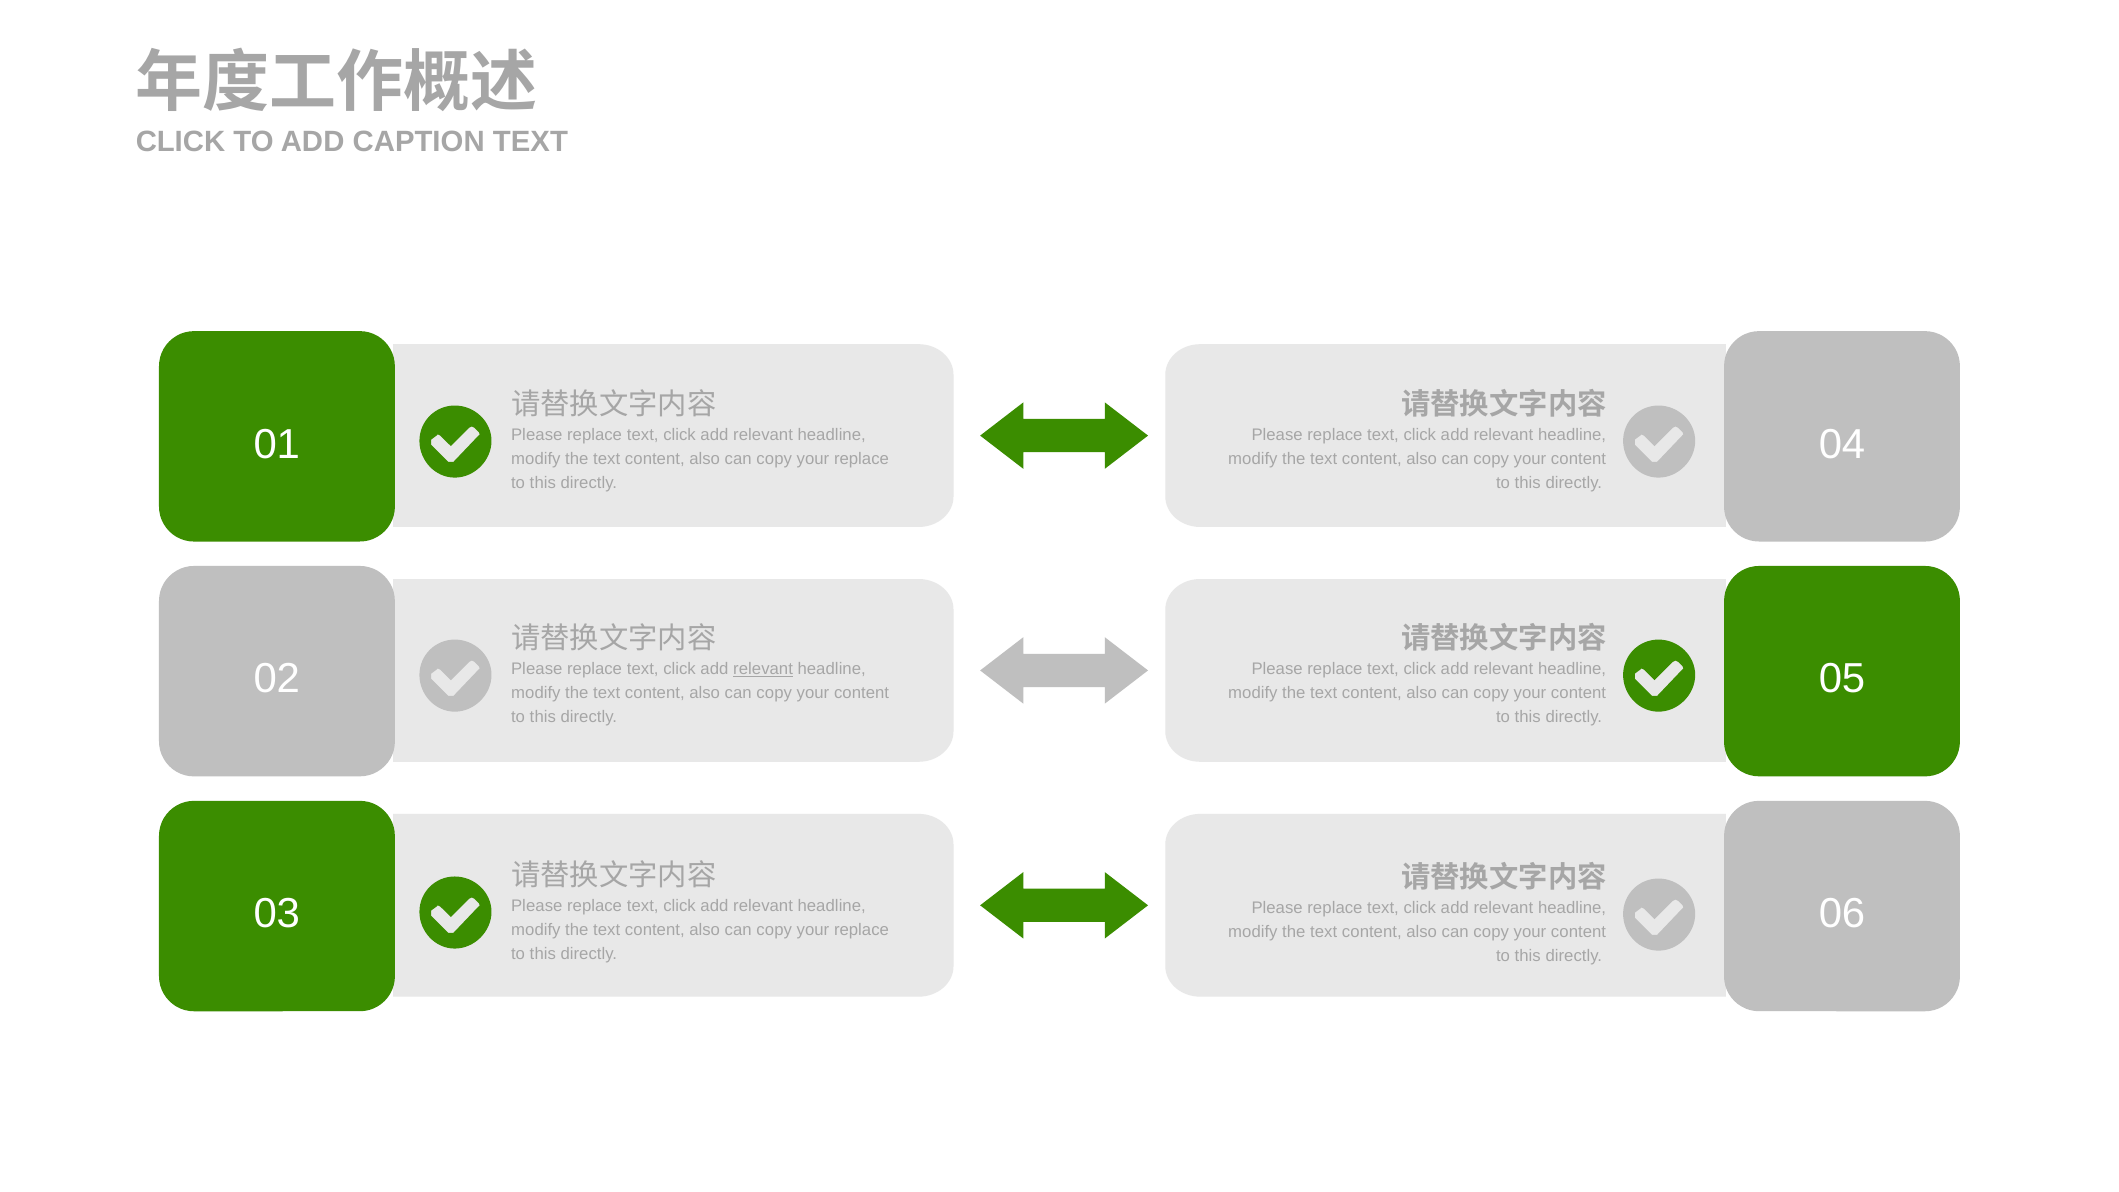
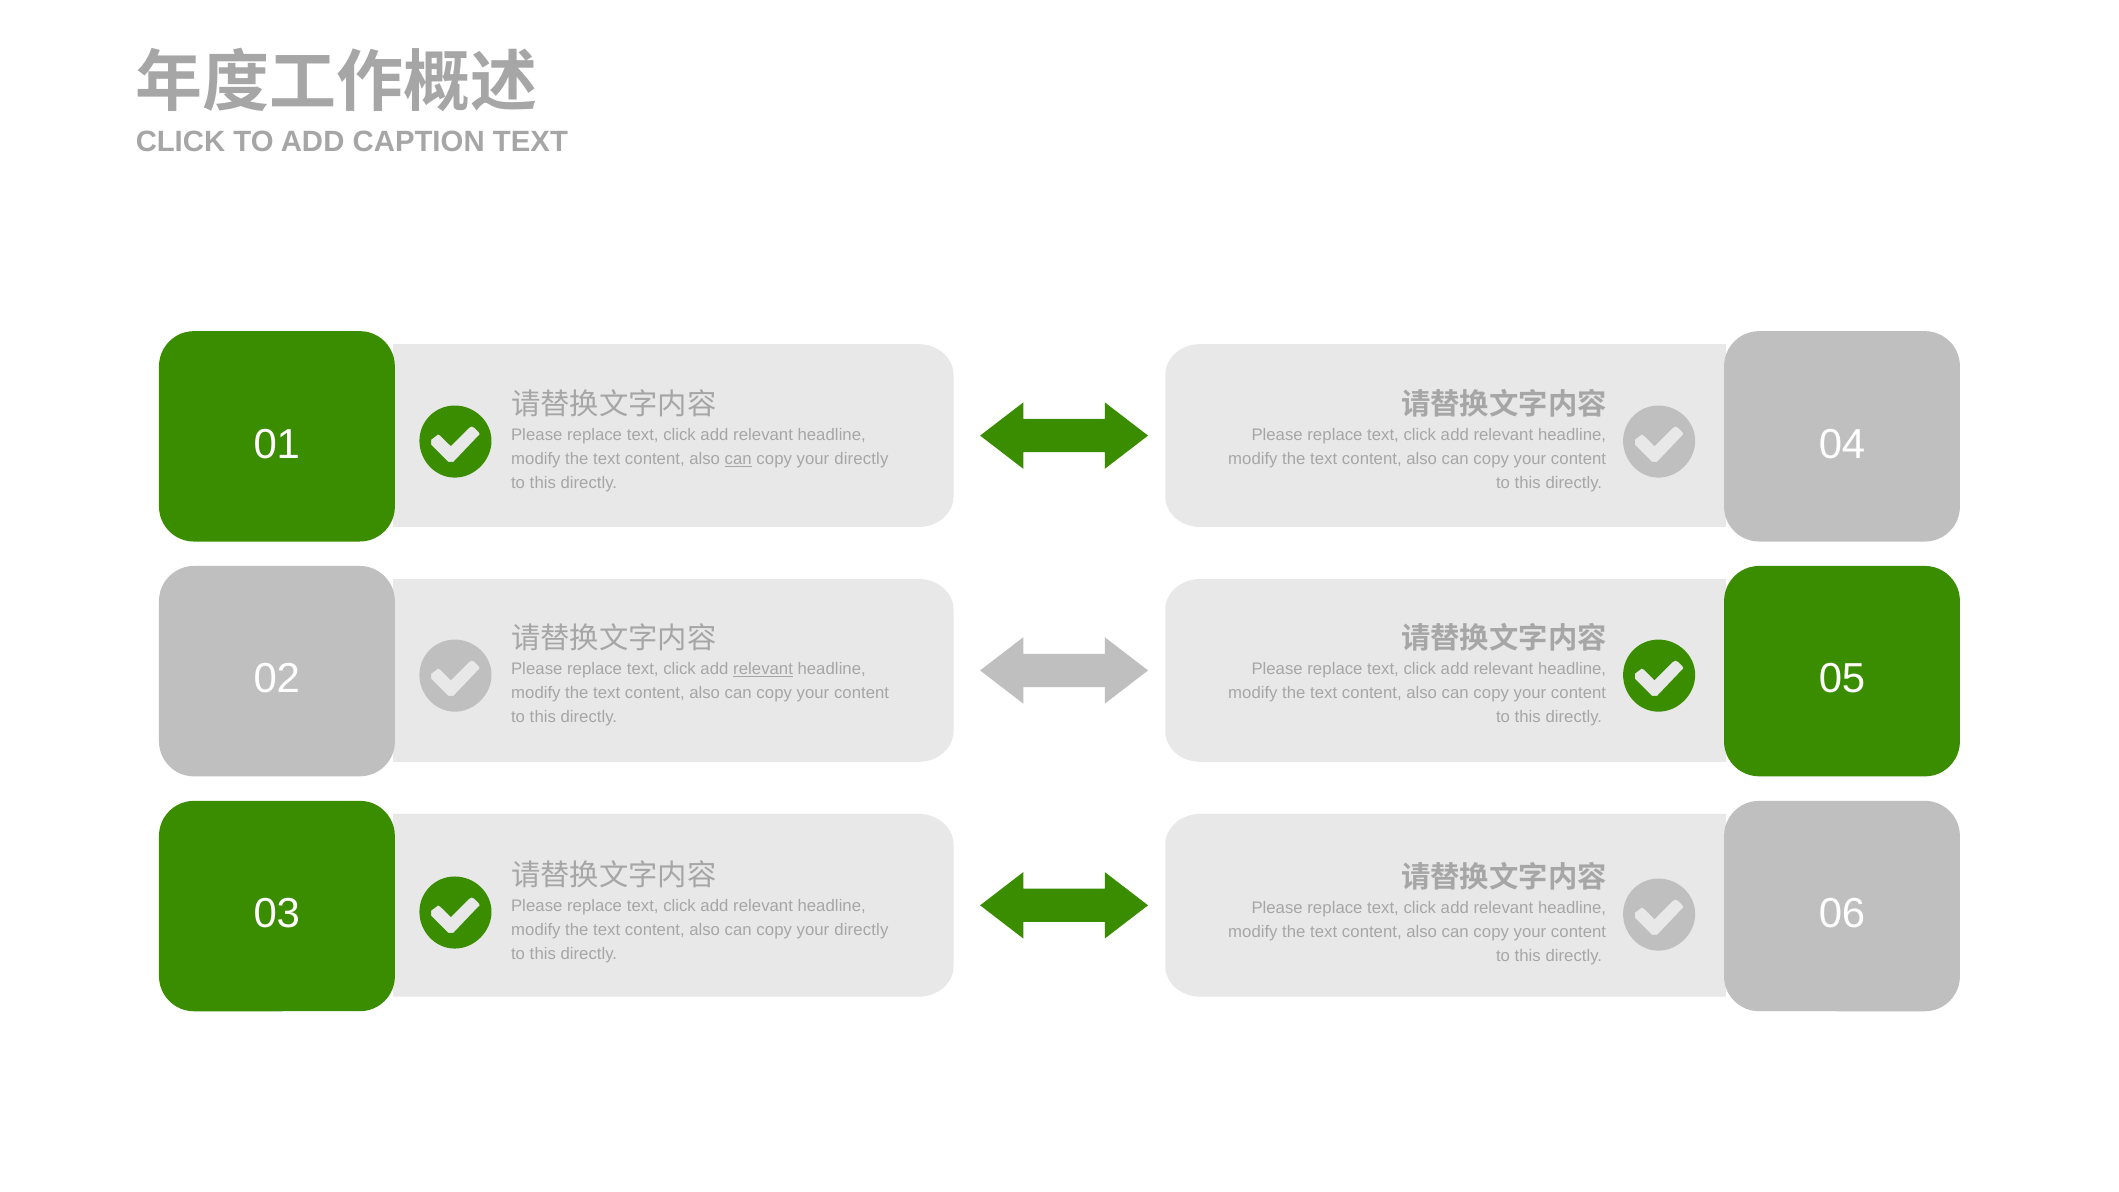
can at (738, 459) underline: none -> present
replace at (861, 459): replace -> directly
replace at (861, 930): replace -> directly
